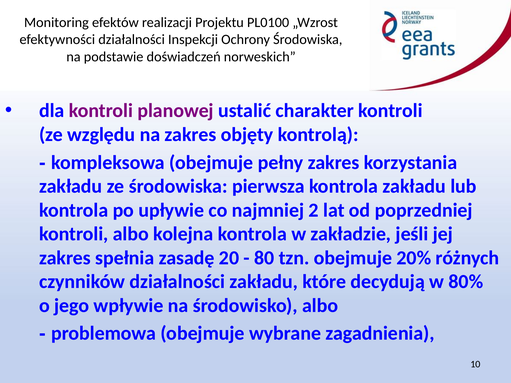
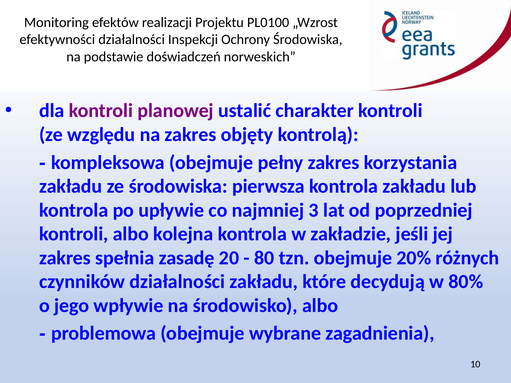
2: 2 -> 3
